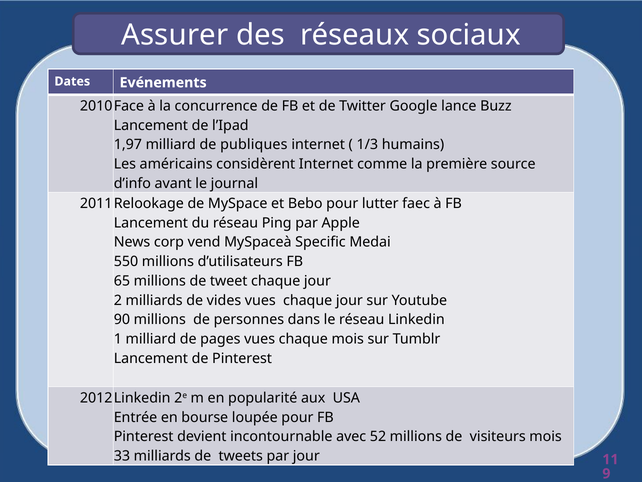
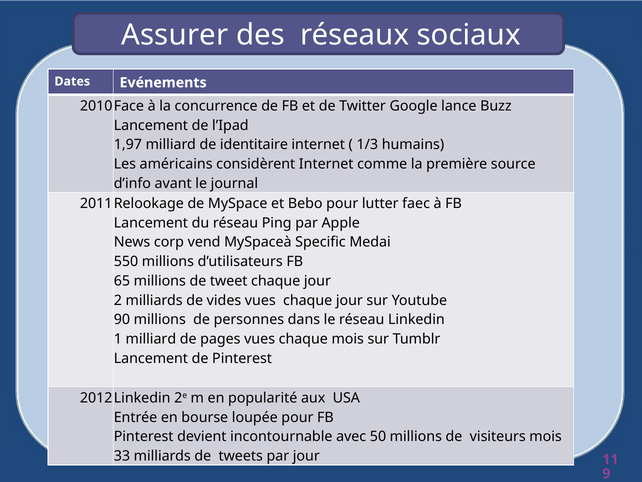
publiques: publiques -> identitaire
52: 52 -> 50
